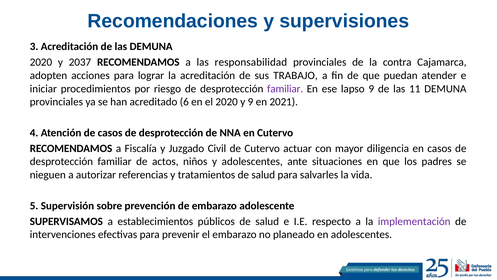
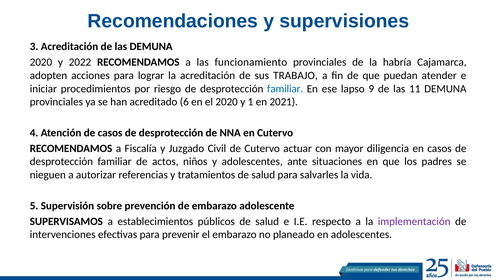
2037: 2037 -> 2022
responsabilidad: responsabilidad -> funcionamiento
contra: contra -> habría
familiar at (285, 89) colour: purple -> blue
y 9: 9 -> 1
